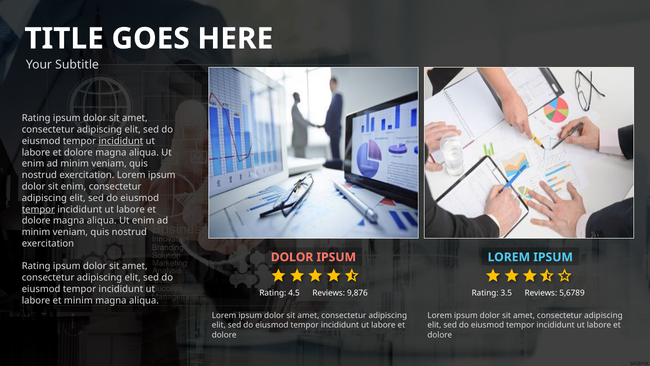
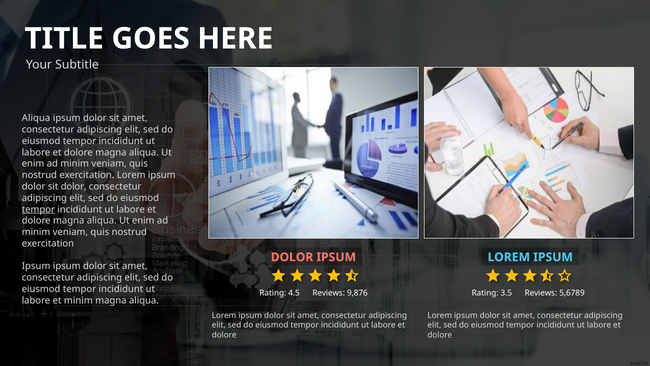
Rating at (36, 118): Rating -> Aliqua
incididunt at (121, 141) underline: present -> none
sit enim: enim -> dolor
Rating at (36, 266): Rating -> Ipsum
